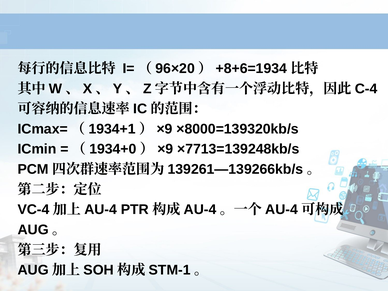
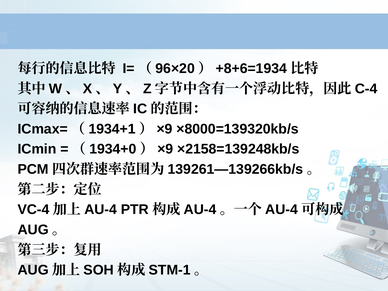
×7713=139248kb/s: ×7713=139248kb/s -> ×2158=139248kb/s
